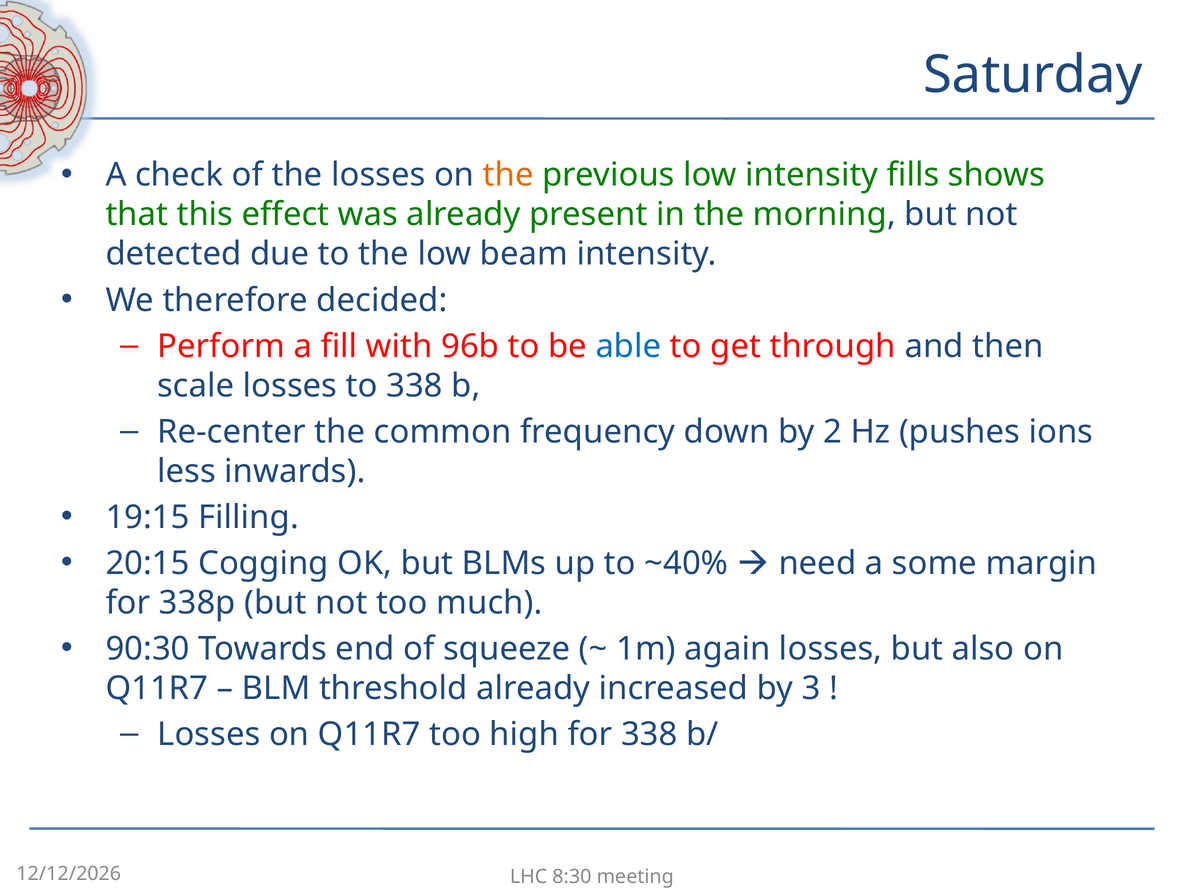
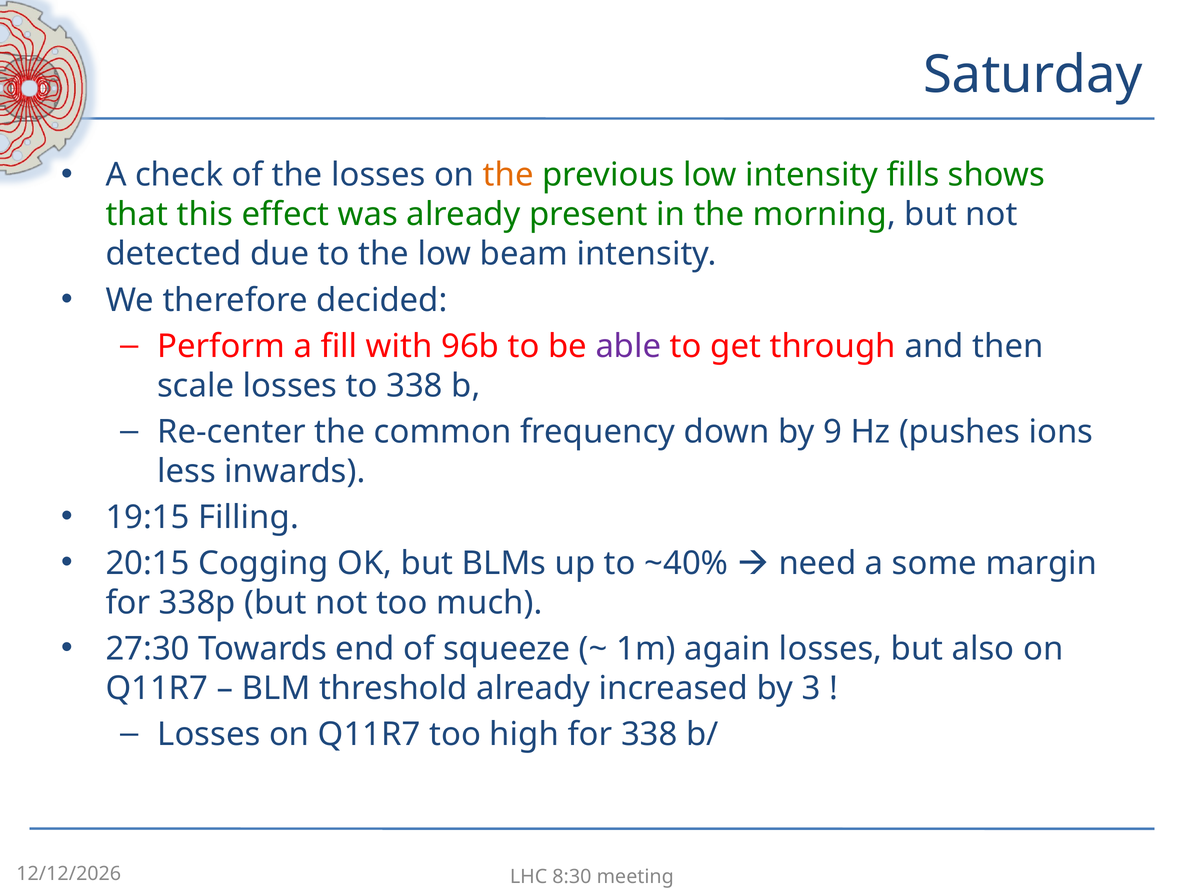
able colour: blue -> purple
2: 2 -> 9
90:30: 90:30 -> 27:30
